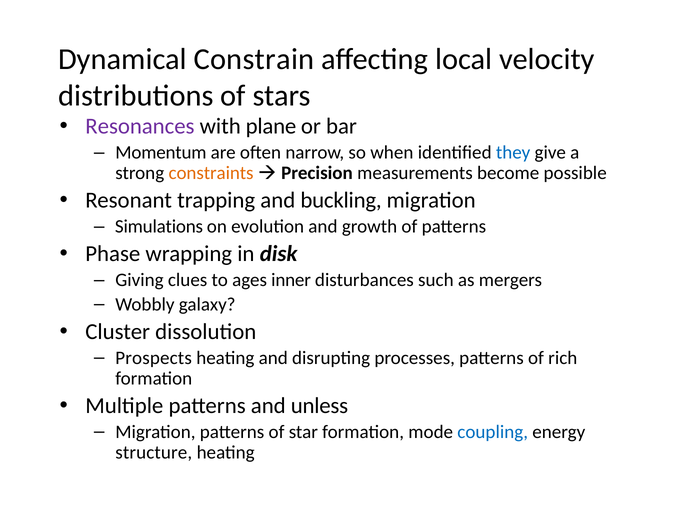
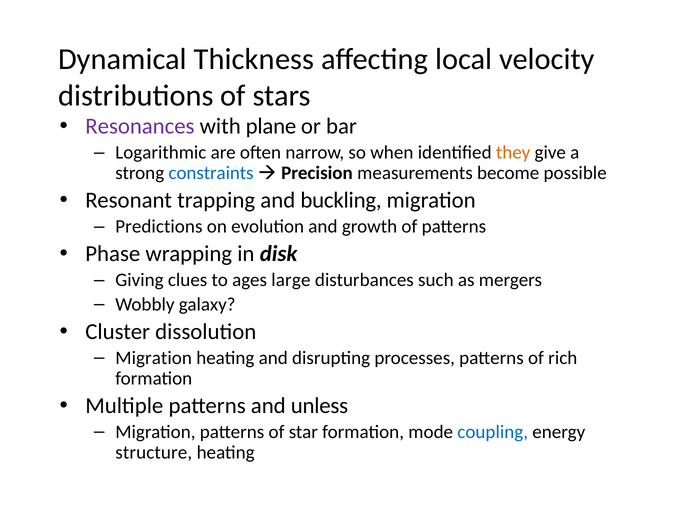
Constrain: Constrain -> Thickness
Momentum: Momentum -> Logarithmic
they colour: blue -> orange
constraints colour: orange -> blue
Simulations: Simulations -> Predictions
inner: inner -> large
Prospects at (154, 358): Prospects -> Migration
